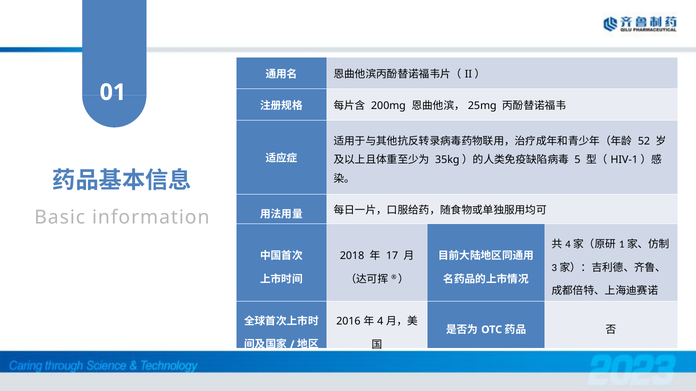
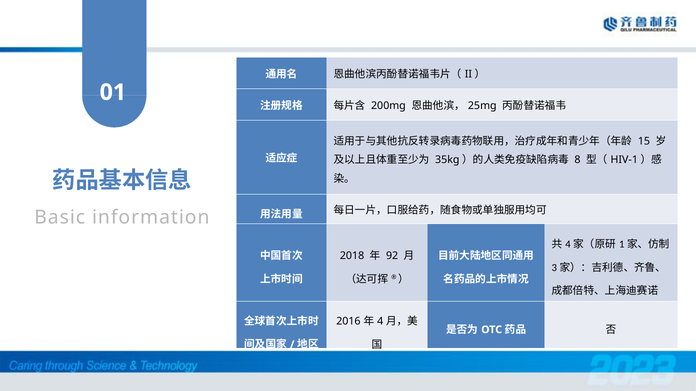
52: 52 -> 15
5: 5 -> 8
17: 17 -> 92
